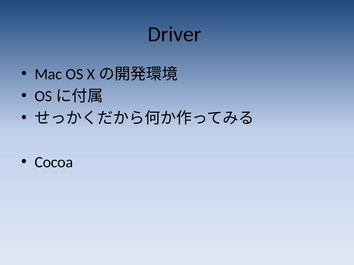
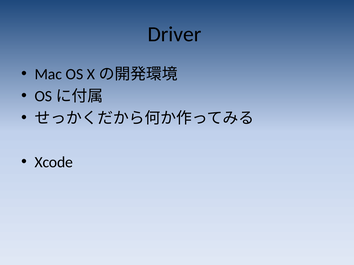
Cocoa: Cocoa -> Xcode
